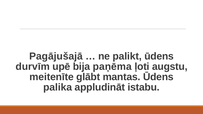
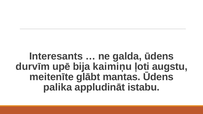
Pagājušajā: Pagājušajā -> Interesants
palikt: palikt -> galda
paņēma: paņēma -> kaimiņu
